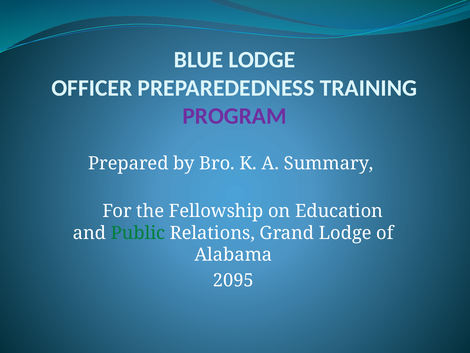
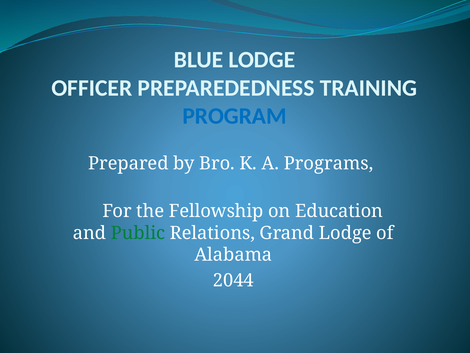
PROGRAM colour: purple -> blue
Summary: Summary -> Programs
2095: 2095 -> 2044
